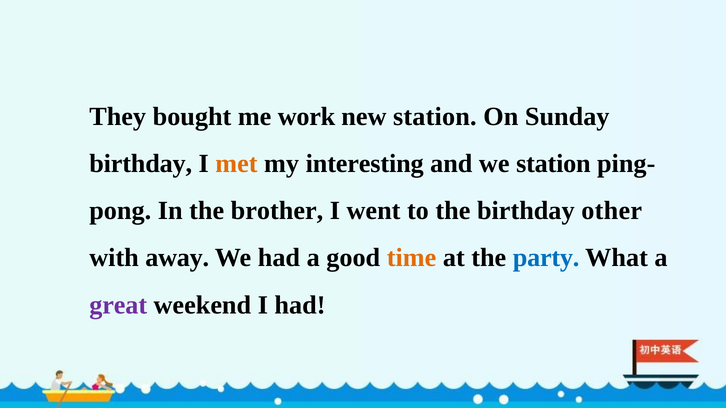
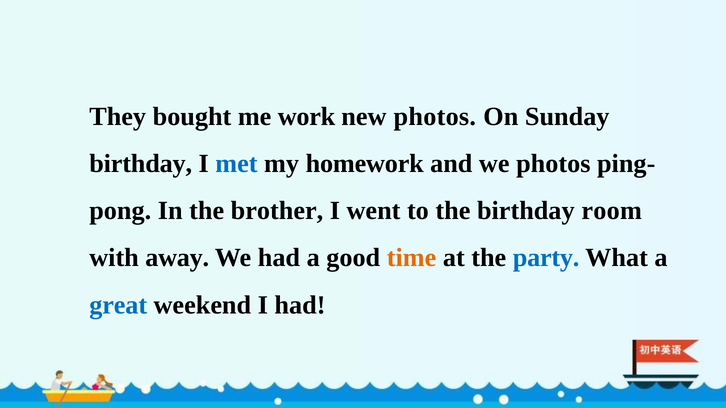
new station: station -> photos
met colour: orange -> blue
interesting: interesting -> homework
we station: station -> photos
other: other -> room
great colour: purple -> blue
